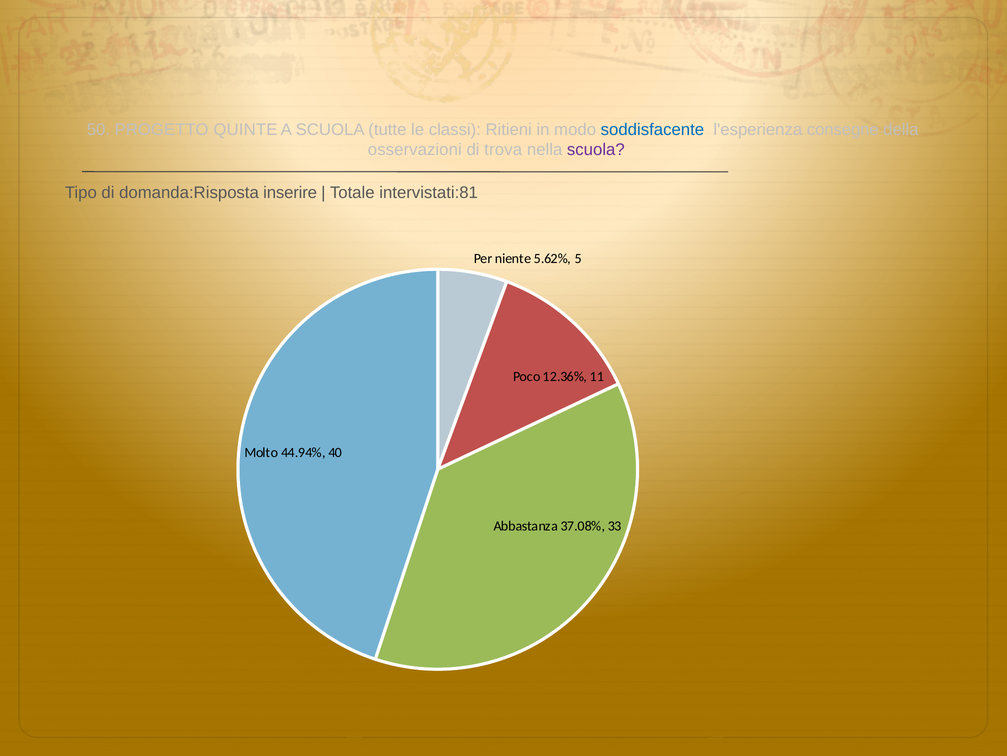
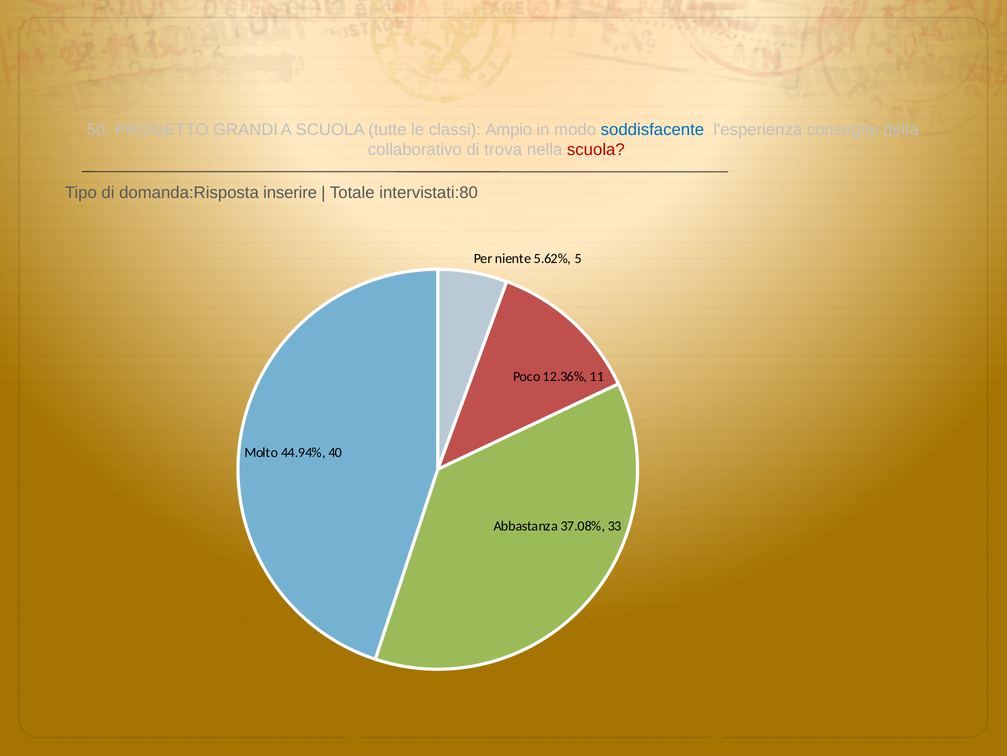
QUINTE: QUINTE -> GRANDI
Ritieni: Ritieni -> Ampio
osservazioni: osservazioni -> collaborativo
scuola at (596, 150) colour: purple -> red
intervistati:81: intervistati:81 -> intervistati:80
